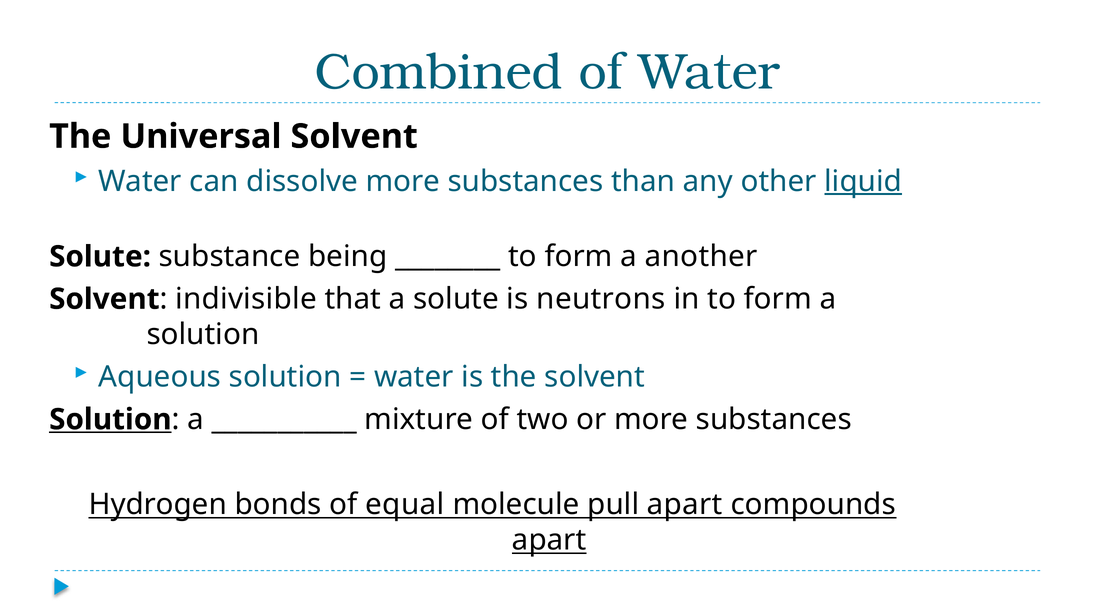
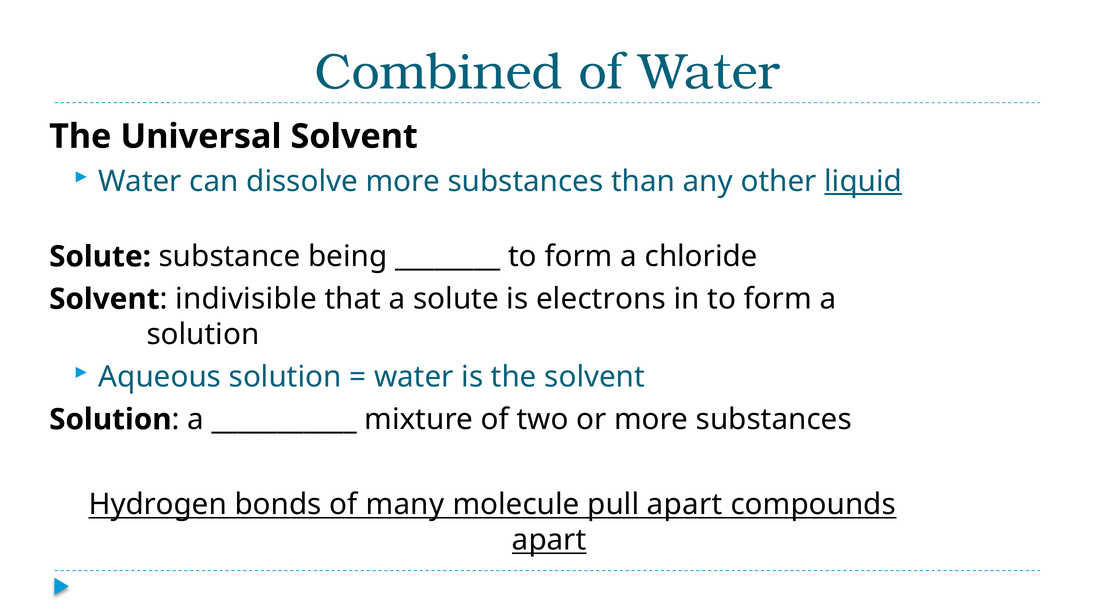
another: another -> chloride
neutrons: neutrons -> electrons
Solution at (110, 419) underline: present -> none
equal: equal -> many
